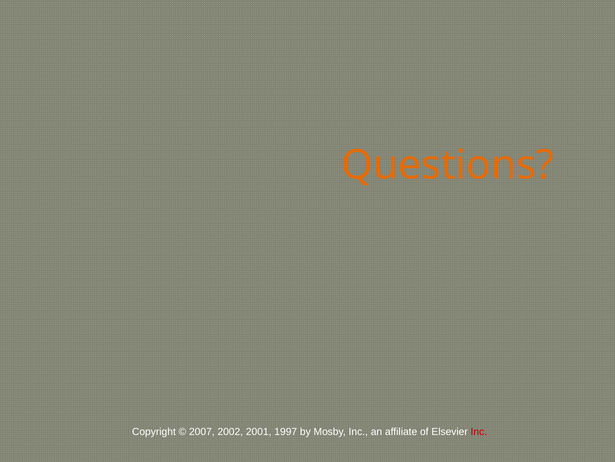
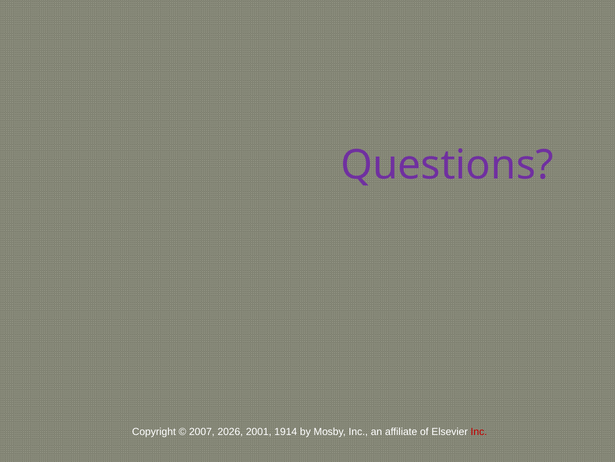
Questions colour: orange -> purple
2002: 2002 -> 2026
1997: 1997 -> 1914
